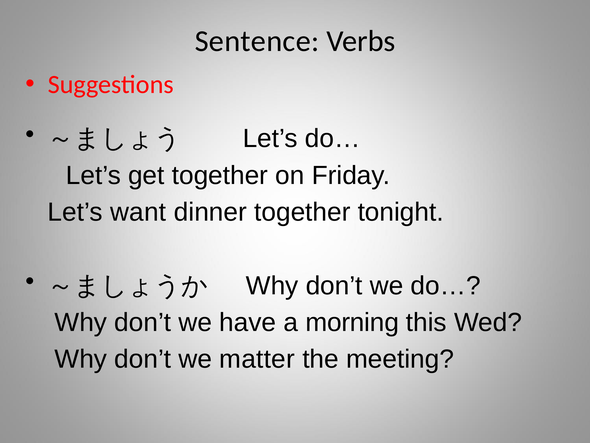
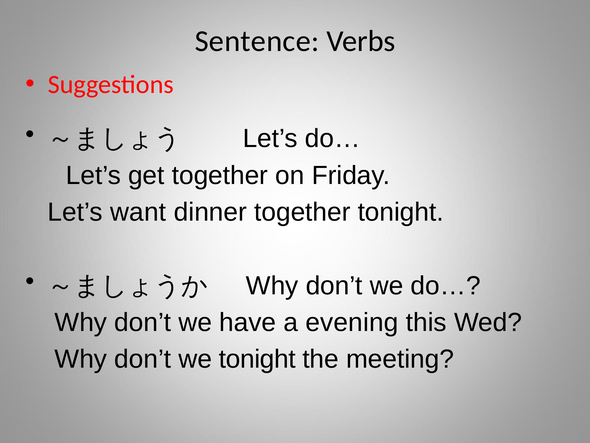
morning: morning -> evening
we matter: matter -> tonight
